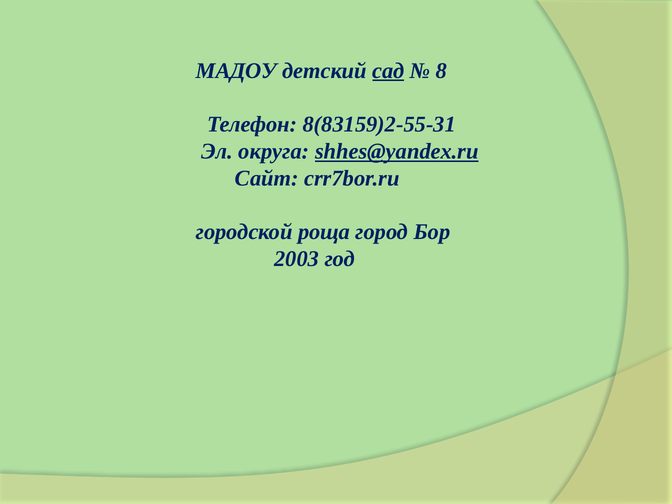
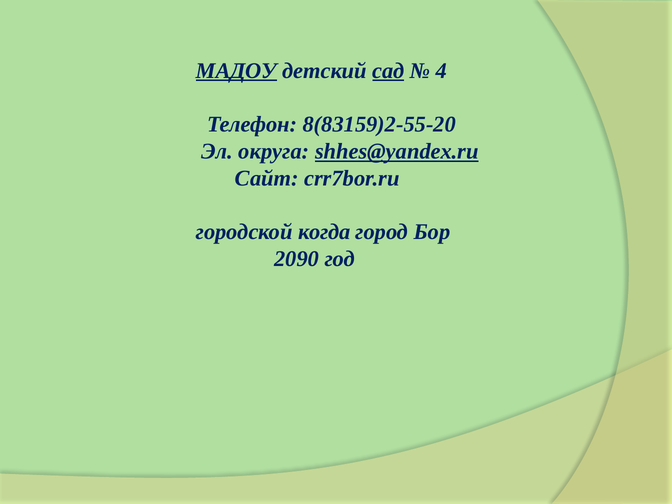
МАДОУ underline: none -> present
8: 8 -> 4
8(83159)2-55-31: 8(83159)2-55-31 -> 8(83159)2-55-20
роща: роща -> когда
2003: 2003 -> 2090
